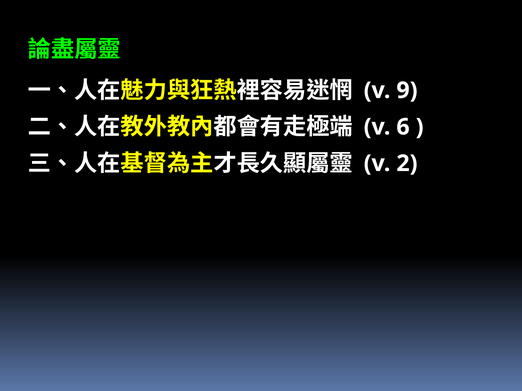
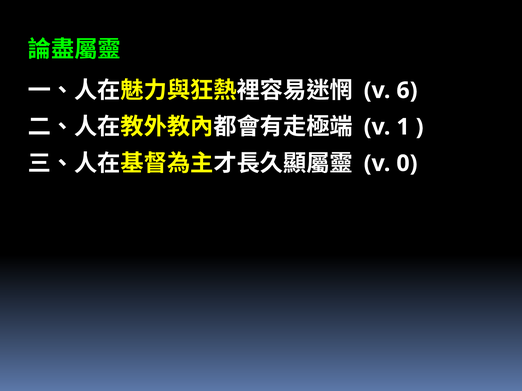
9: 9 -> 6
6: 6 -> 1
2: 2 -> 0
